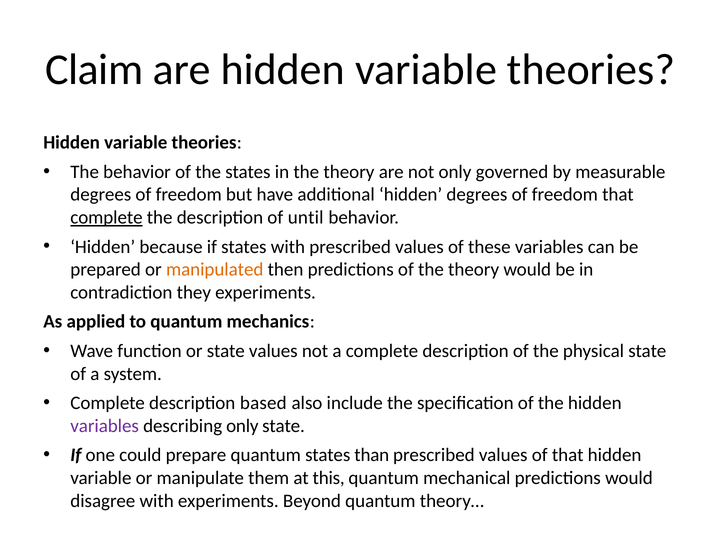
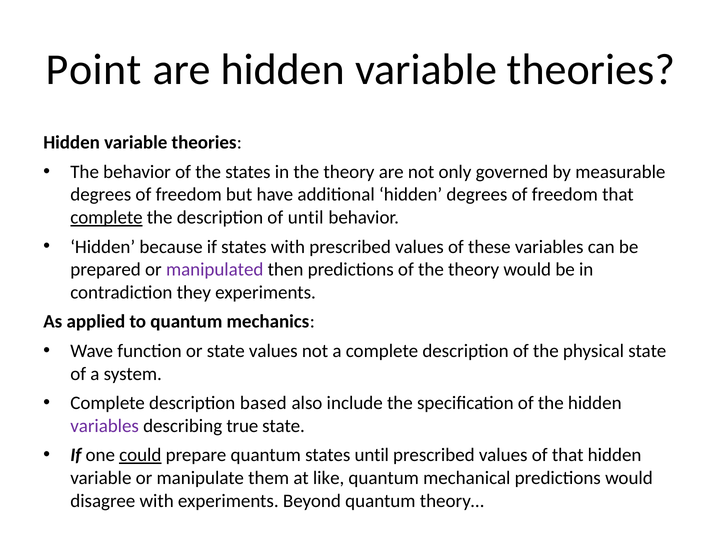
Claim: Claim -> Point
manipulated colour: orange -> purple
describing only: only -> true
could underline: none -> present
states than: than -> until
this: this -> like
